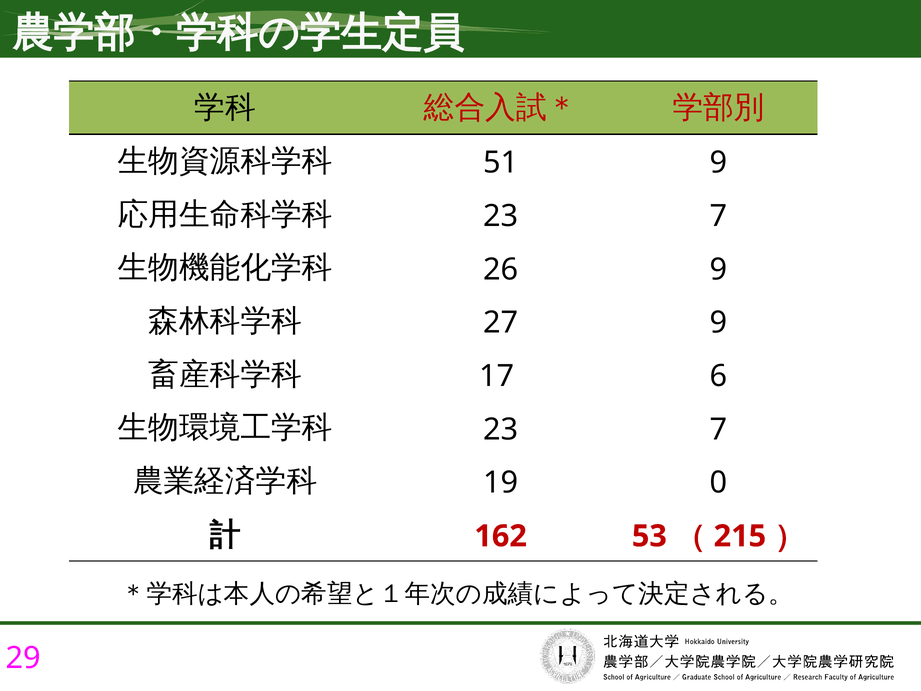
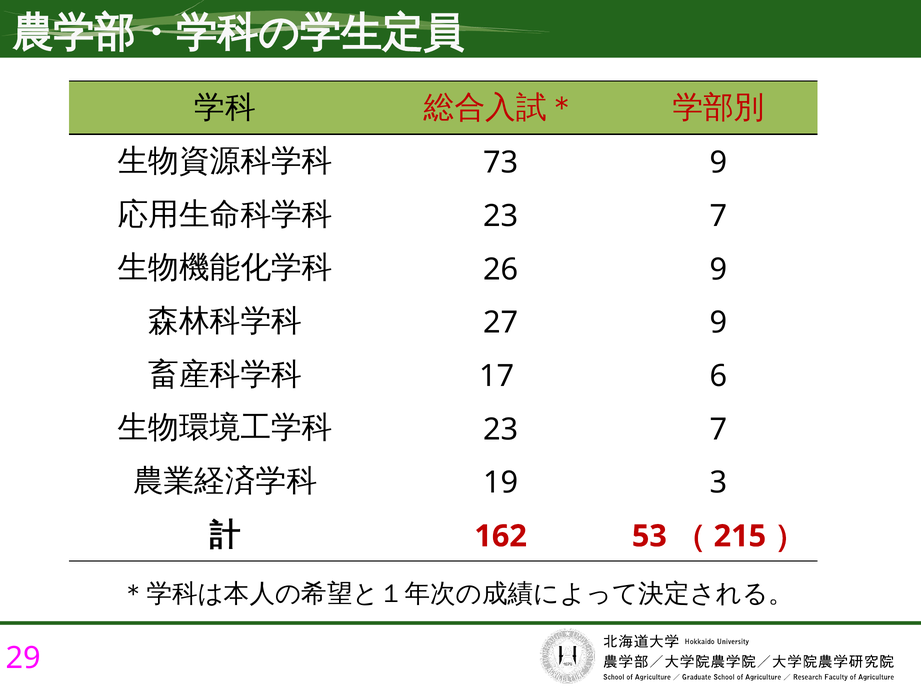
51: 51 -> 73
0: 0 -> 3
